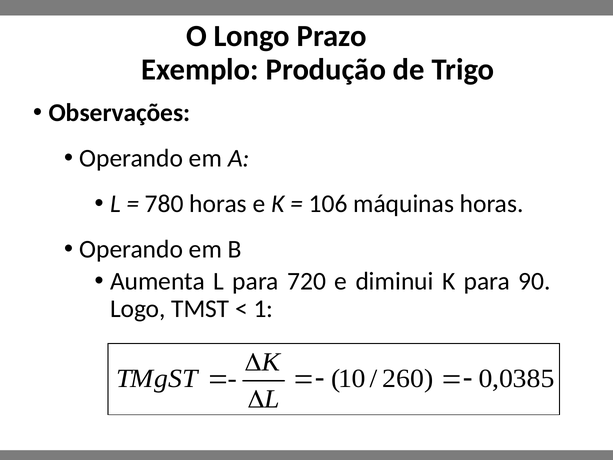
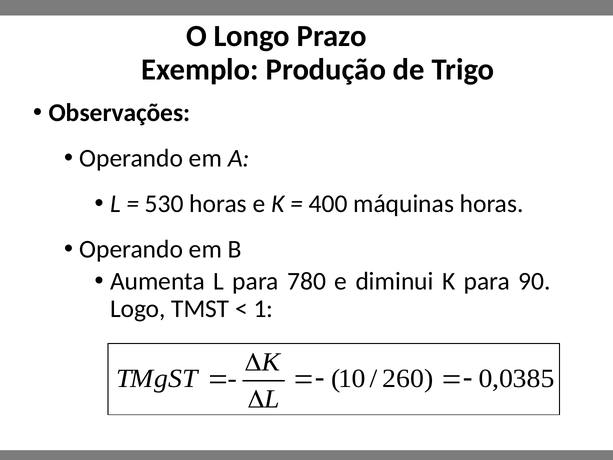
780: 780 -> 530
106: 106 -> 400
720: 720 -> 780
